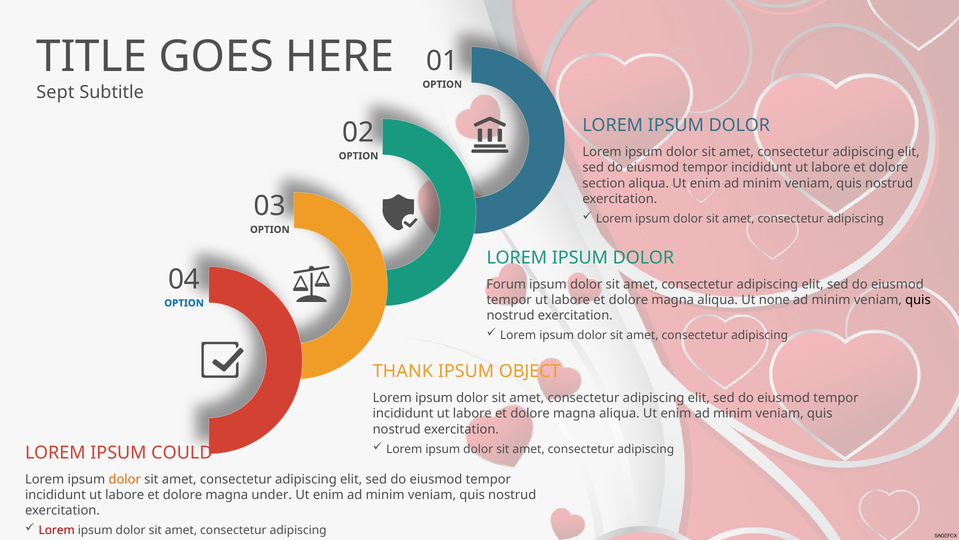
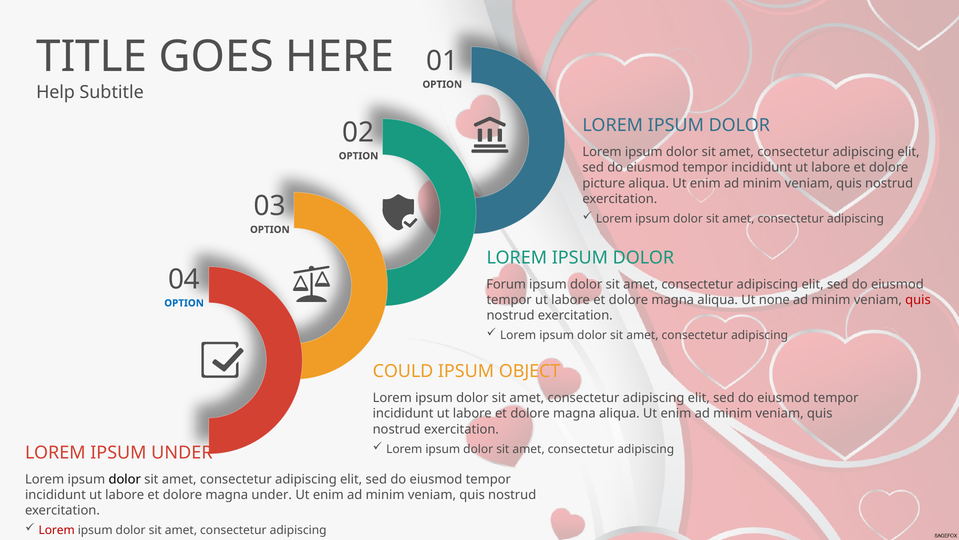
Sept: Sept -> Help
section: section -> picture
quis at (918, 300) colour: black -> red
THANK: THANK -> COULD
IPSUM COULD: COULD -> UNDER
dolor at (125, 479) colour: orange -> black
